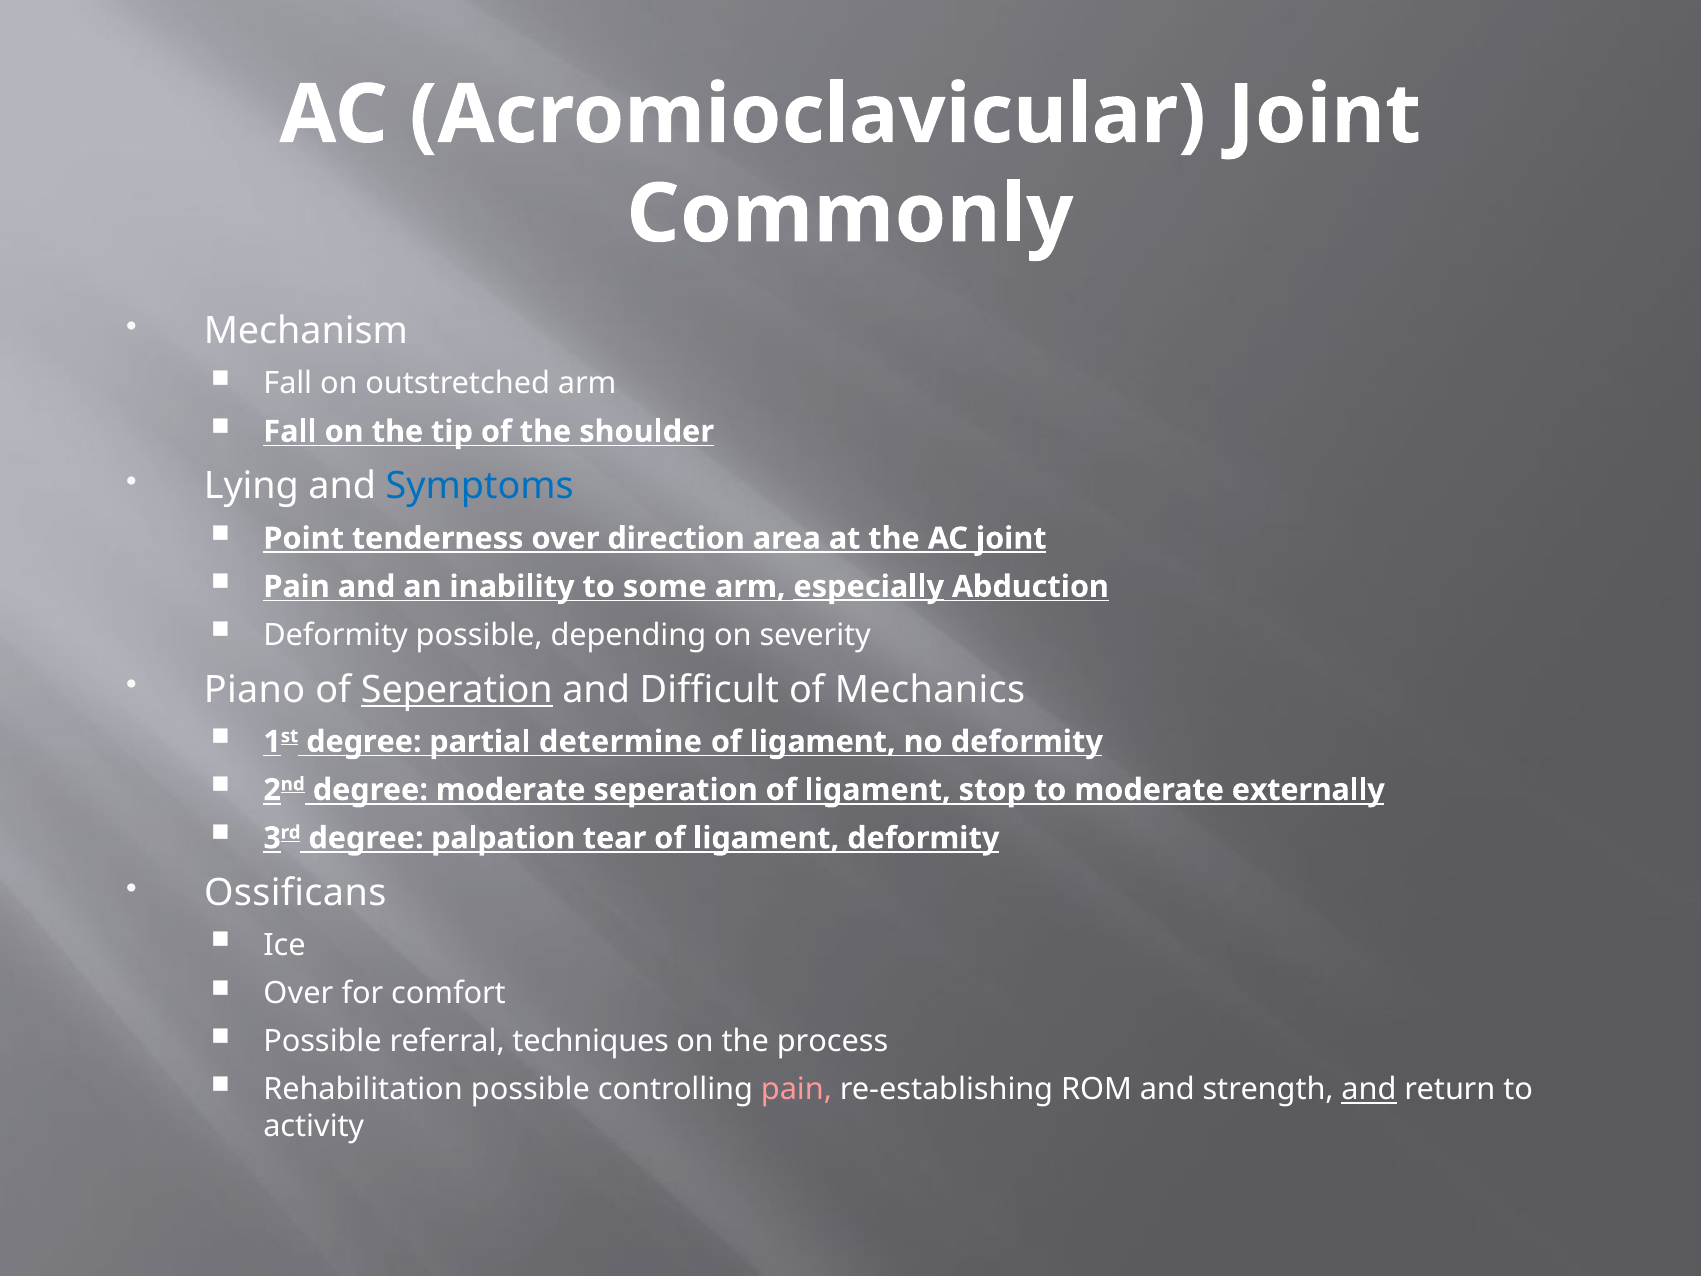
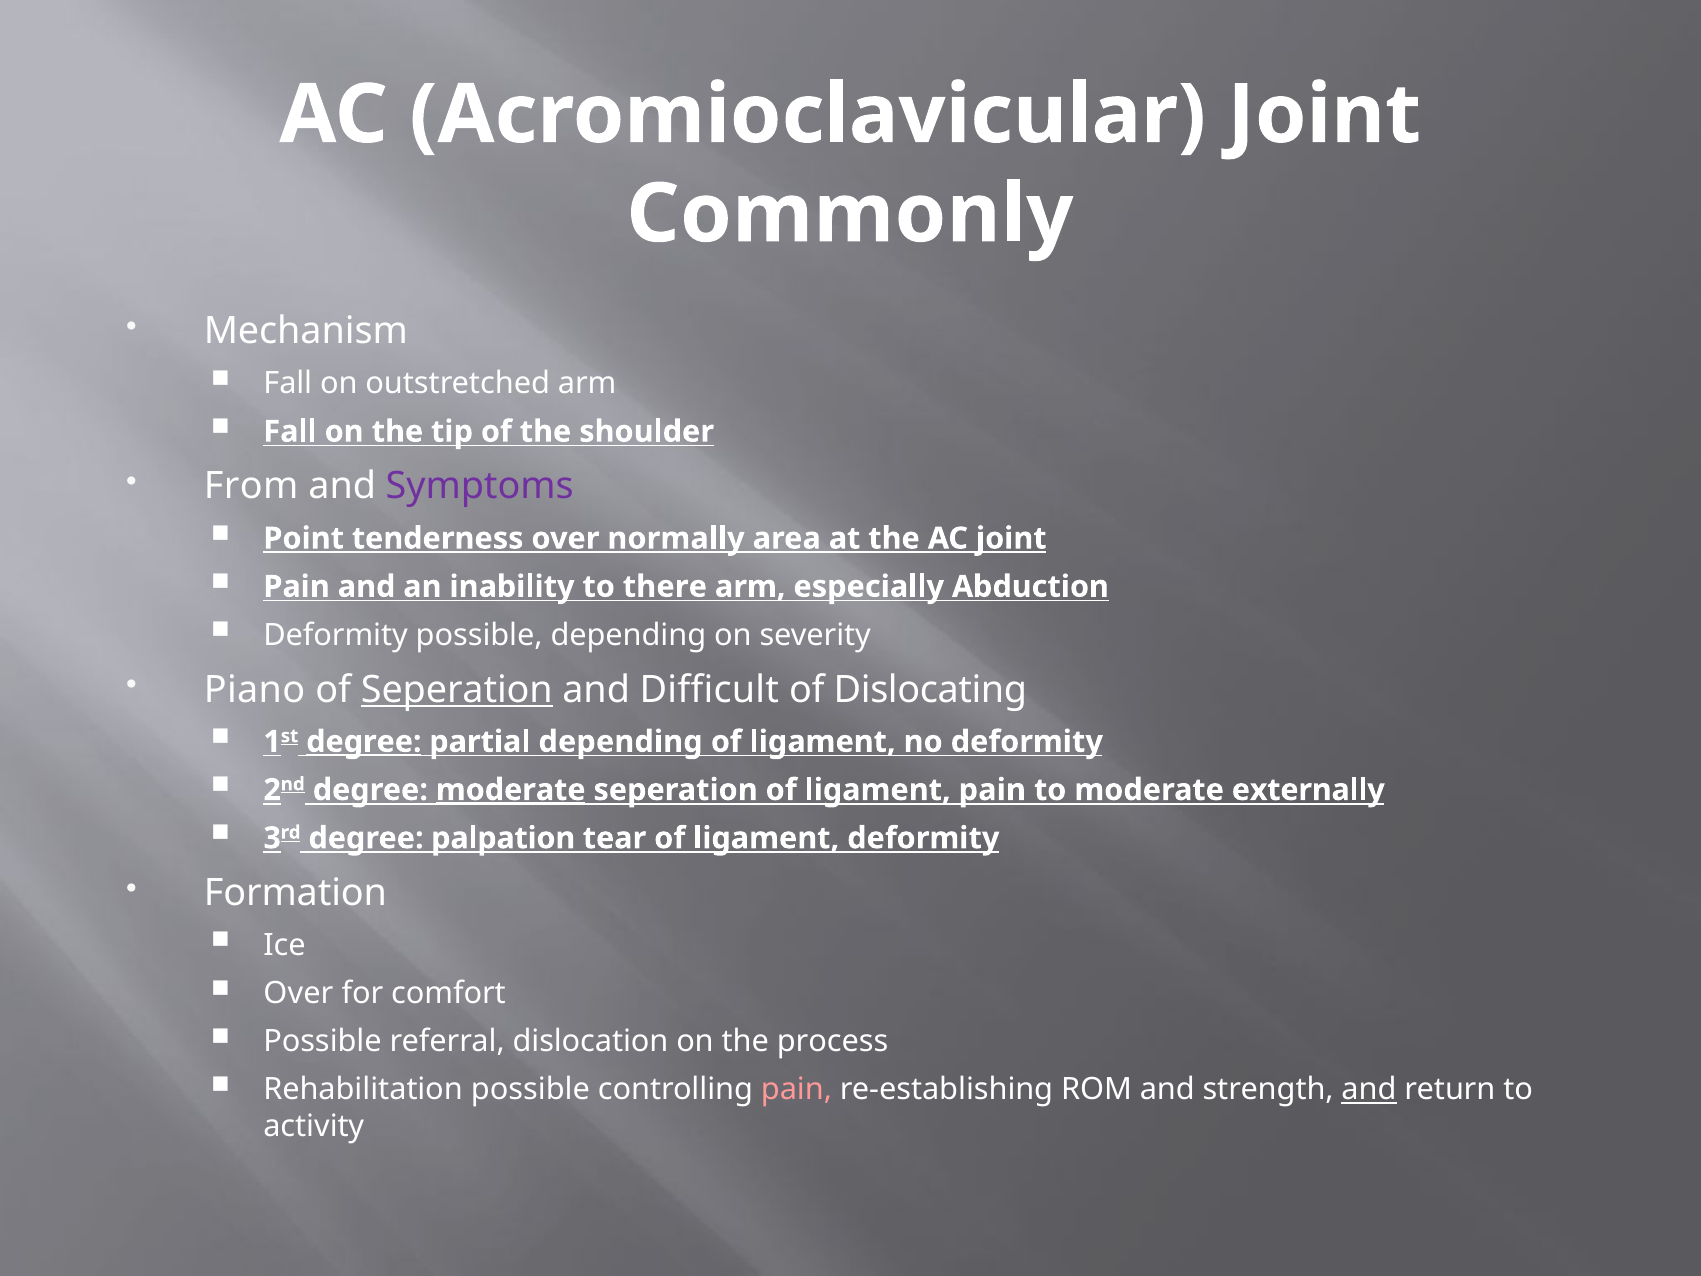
Lying: Lying -> From
Symptoms colour: blue -> purple
direction: direction -> normally
some: some -> there
especially underline: present -> none
Mechanics: Mechanics -> Dislocating
degree at (364, 742) underline: none -> present
partial determine: determine -> depending
moderate at (511, 790) underline: none -> present
ligament stop: stop -> pain
Ossificans: Ossificans -> Formation
techniques: techniques -> dislocation
